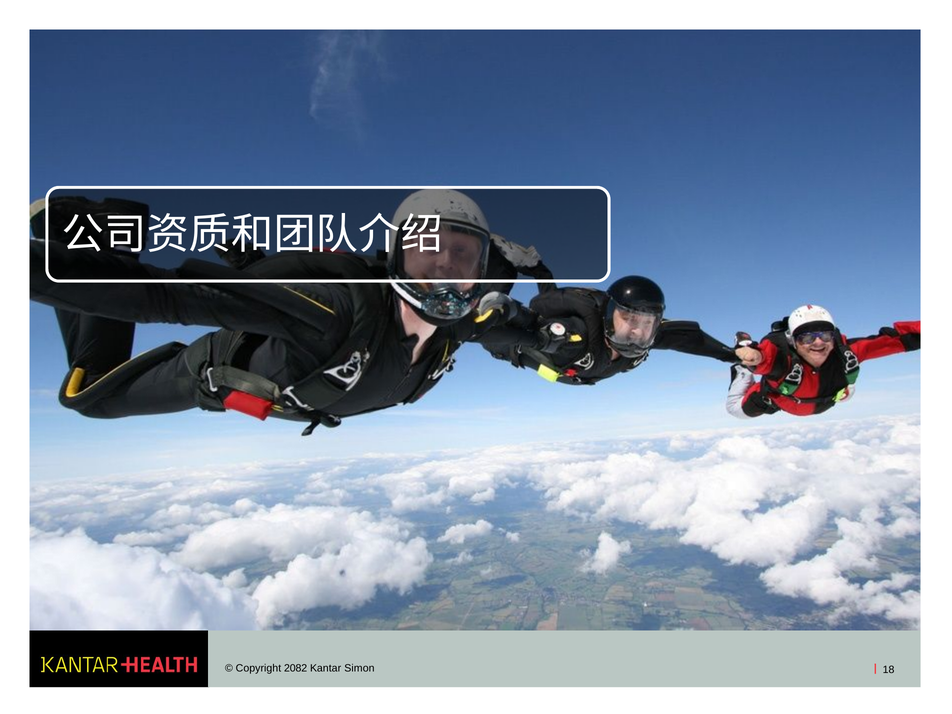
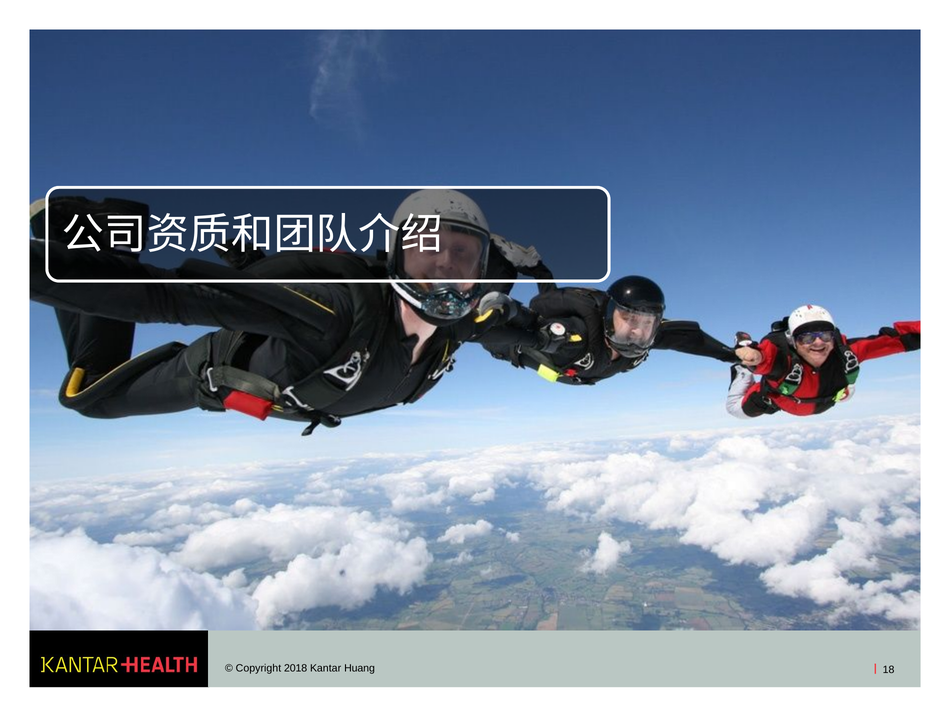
2082: 2082 -> 2018
Simon: Simon -> Huang
